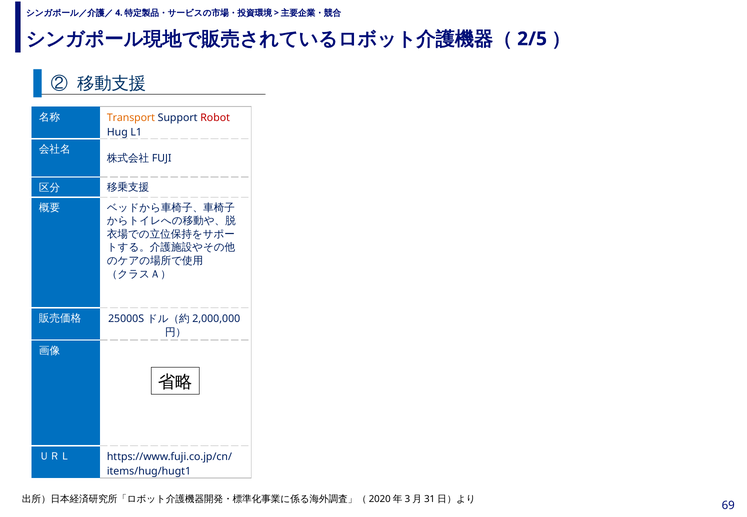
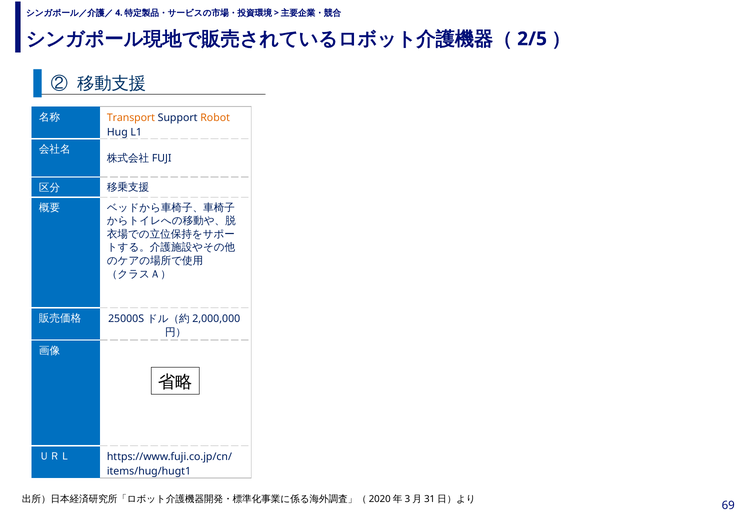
Robot colour: red -> orange
